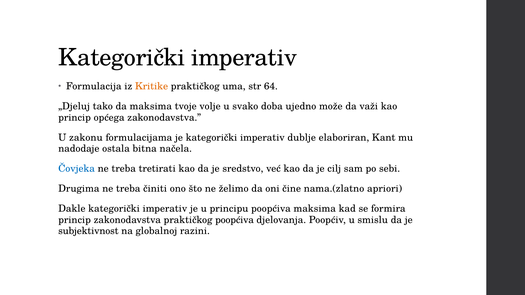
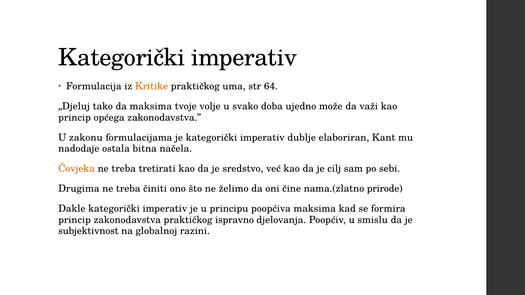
Čovjeka colour: blue -> orange
apriori: apriori -> prirode
praktičkog poopćiva: poopćiva -> ispravno
